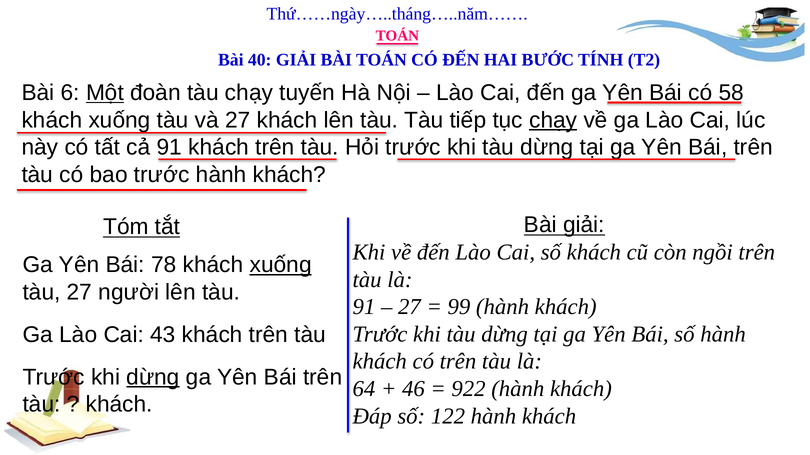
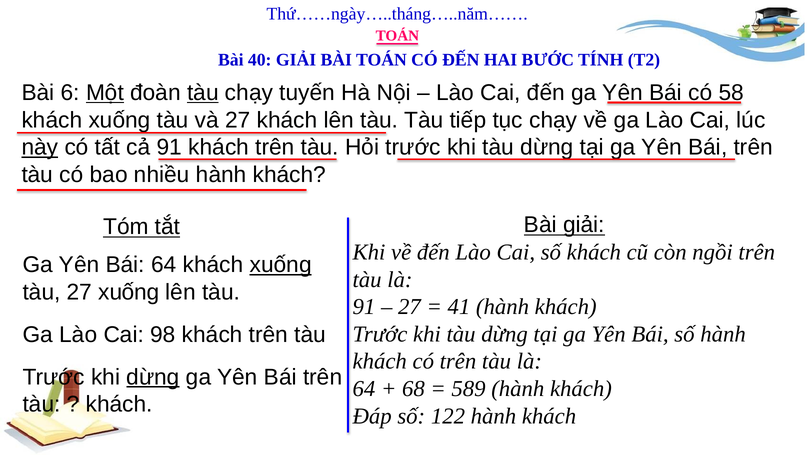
tàu at (203, 93) underline: none -> present
chạy at (553, 120) underline: present -> none
này underline: none -> present
bao trước: trước -> nhiều
Bái 78: 78 -> 64
27 người: người -> xuống
99: 99 -> 41
43: 43 -> 98
46: 46 -> 68
922: 922 -> 589
